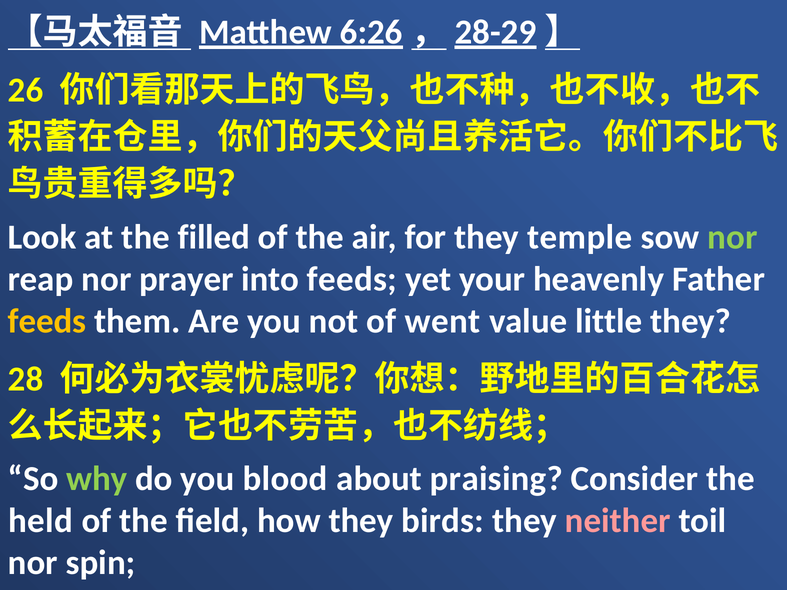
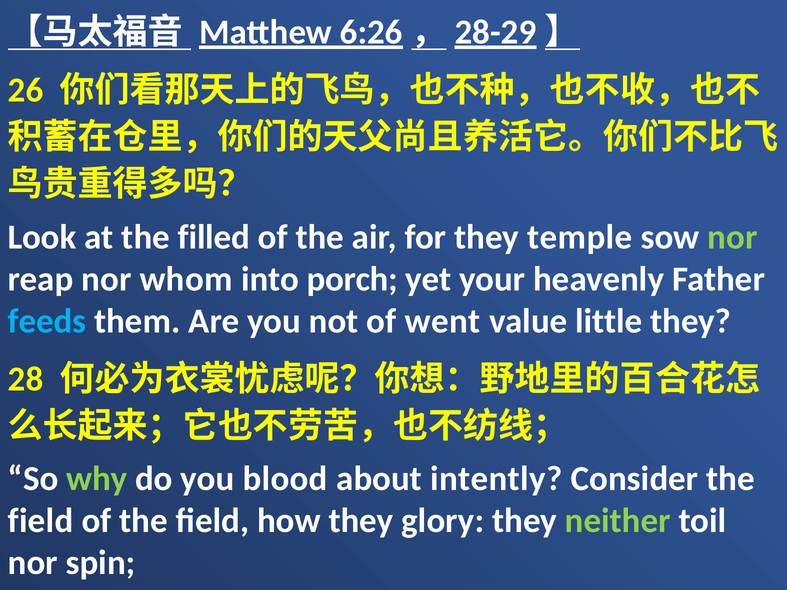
prayer: prayer -> whom
into feeds: feeds -> porch
feeds at (47, 321) colour: yellow -> light blue
praising: praising -> intently
held at (41, 521): held -> field
birds: birds -> glory
neither colour: pink -> light green
